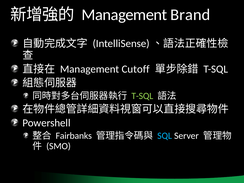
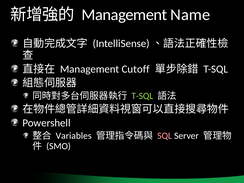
Brand: Brand -> Name
Fairbanks: Fairbanks -> Variables
SQL colour: light blue -> pink
